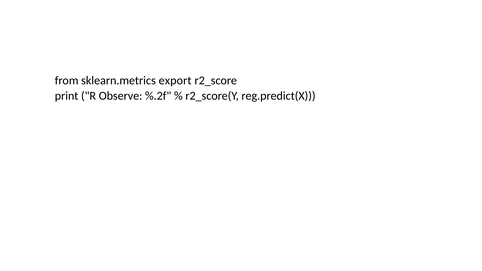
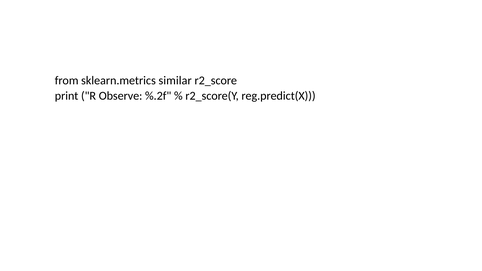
export: export -> similar
